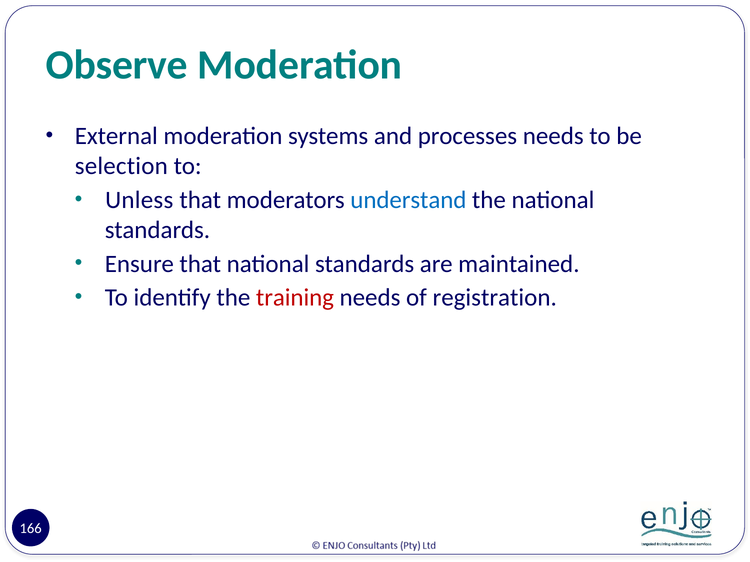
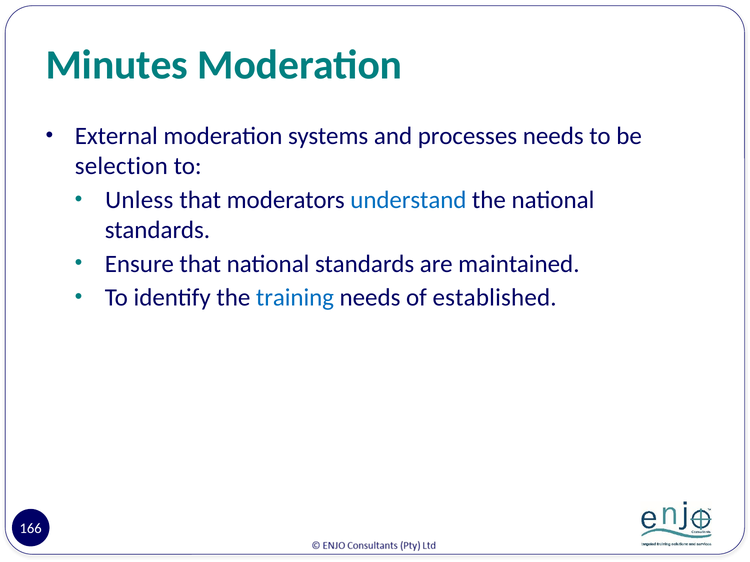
Observe: Observe -> Minutes
training colour: red -> blue
registration: registration -> established
